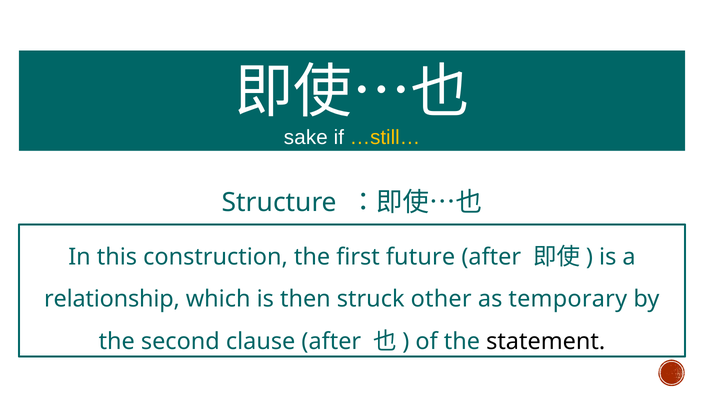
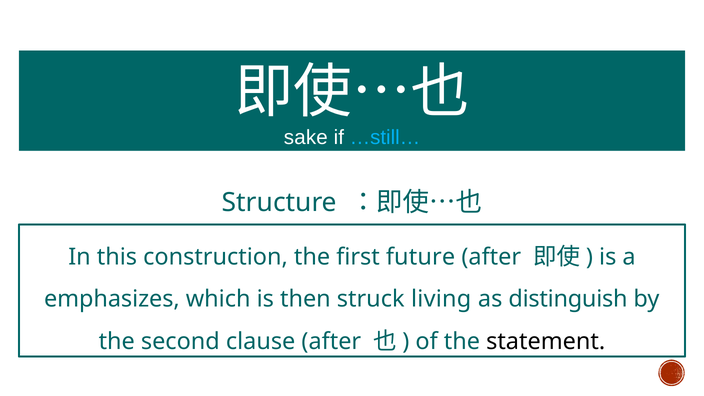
…still… colour: yellow -> light blue
relationship: relationship -> emphasizes
other: other -> living
temporary: temporary -> distinguish
